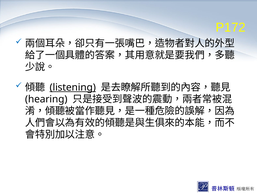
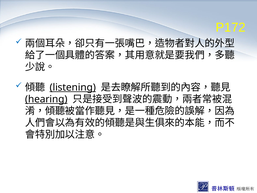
hearing underline: none -> present
